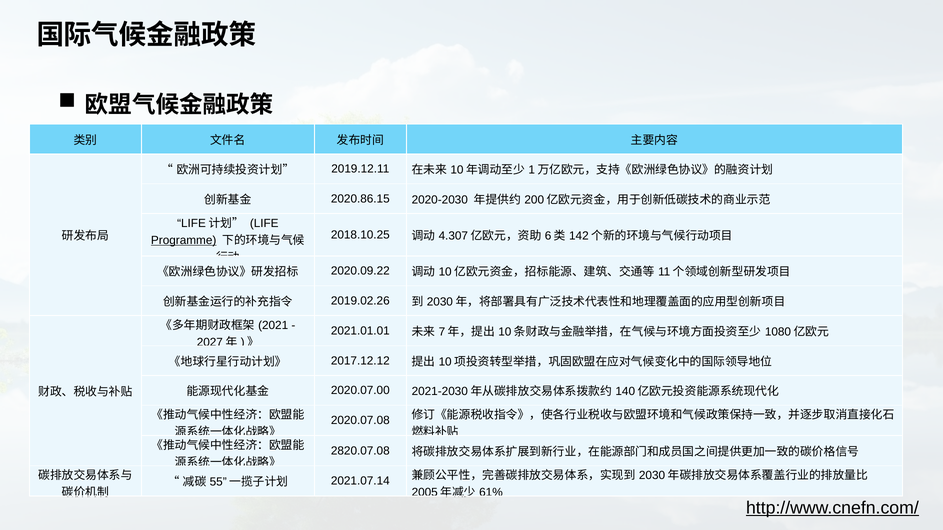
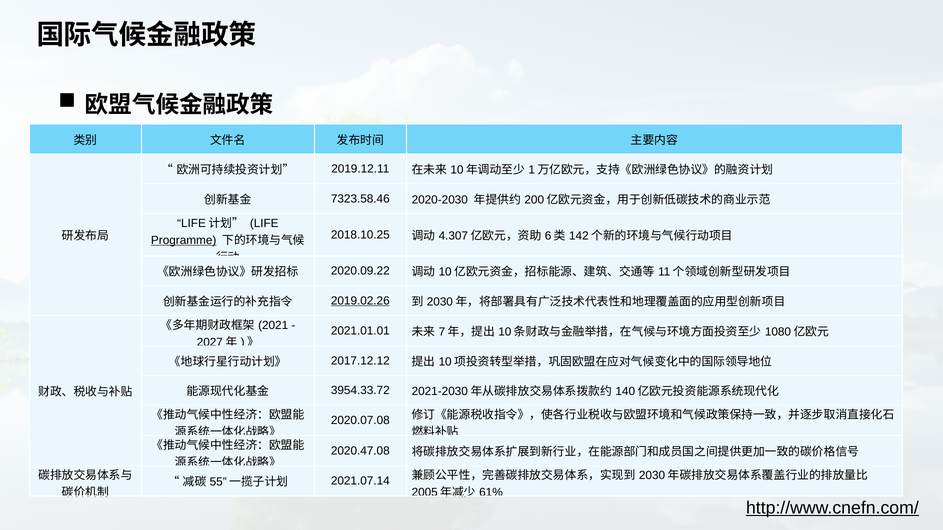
2020.86.15: 2020.86.15 -> 7323.58.46
2019.02.26 underline: none -> present
2020.07.00: 2020.07.00 -> 3954.33.72
2820.07.08: 2820.07.08 -> 2020.47.08
